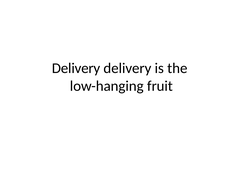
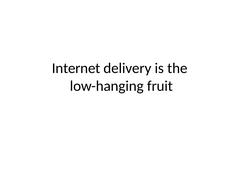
Delivery at (76, 68): Delivery -> Internet
